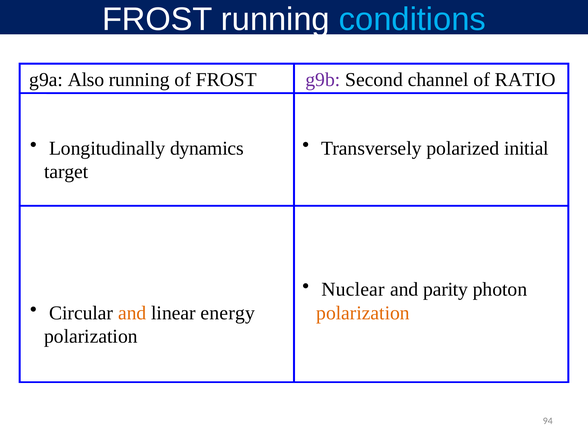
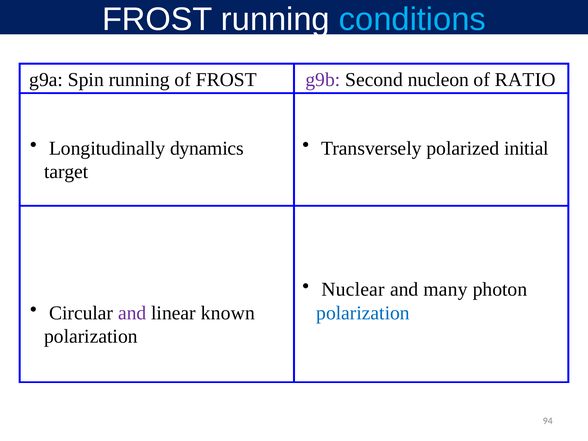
Also: Also -> Spin
channel: channel -> nucleon
parity: parity -> many
and at (132, 313) colour: orange -> purple
energy: energy -> known
polarization at (363, 313) colour: orange -> blue
